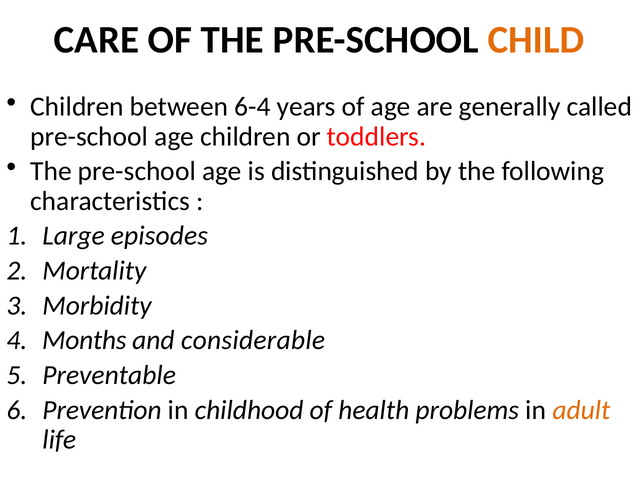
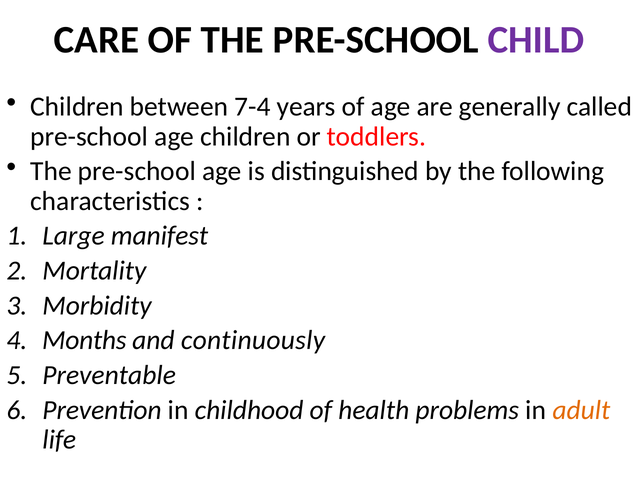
CHILD colour: orange -> purple
6-4: 6-4 -> 7-4
episodes: episodes -> manifest
considerable: considerable -> continuously
